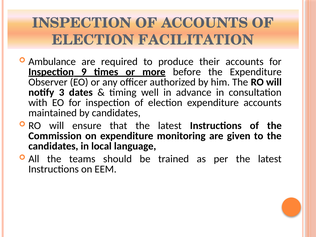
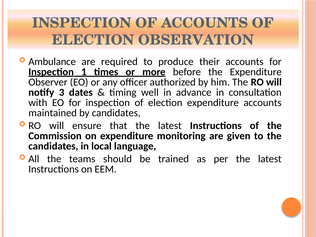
FACILITATION: FACILITATION -> OBSERVATION
9: 9 -> 1
